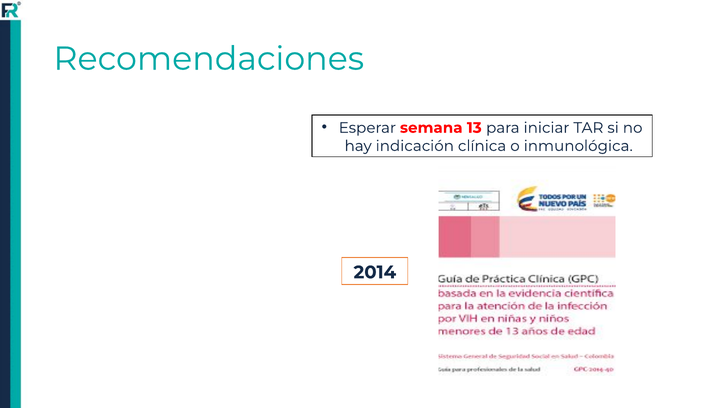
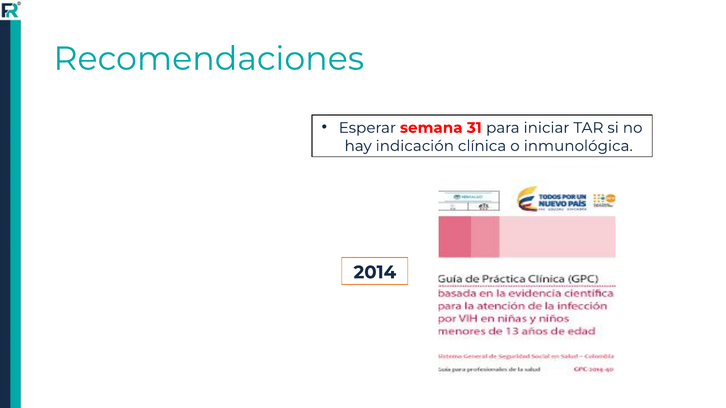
13: 13 -> 31
